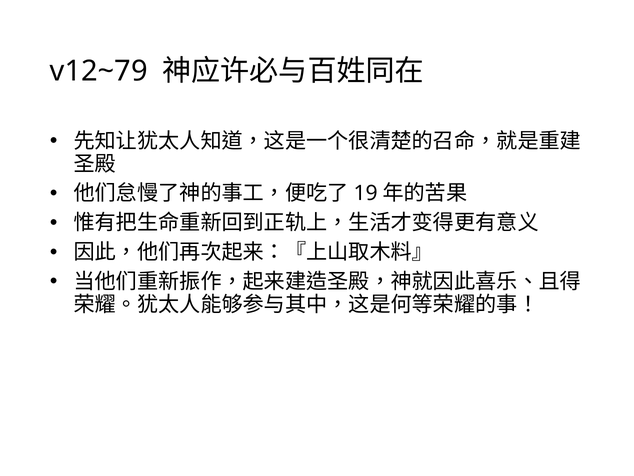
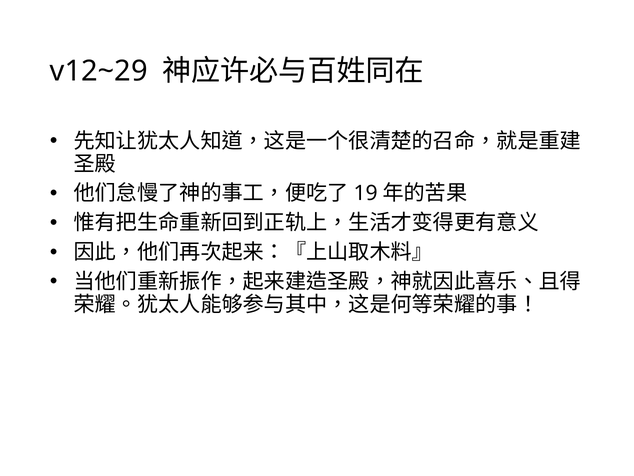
v12~79: v12~79 -> v12~29
